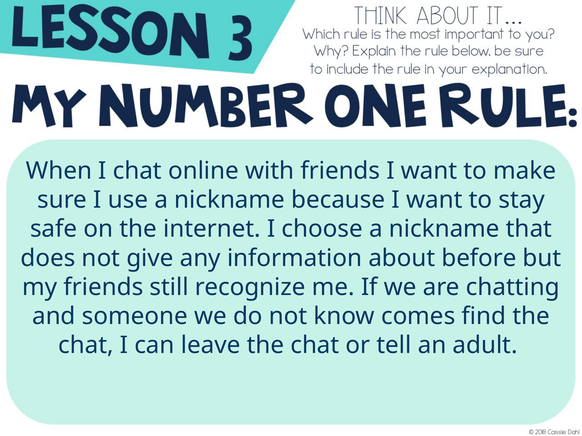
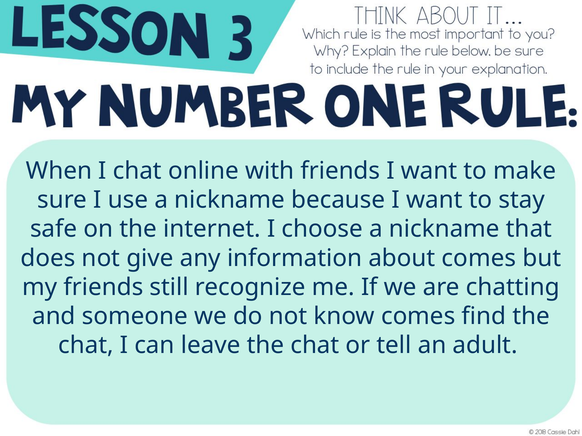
about before: before -> comes
